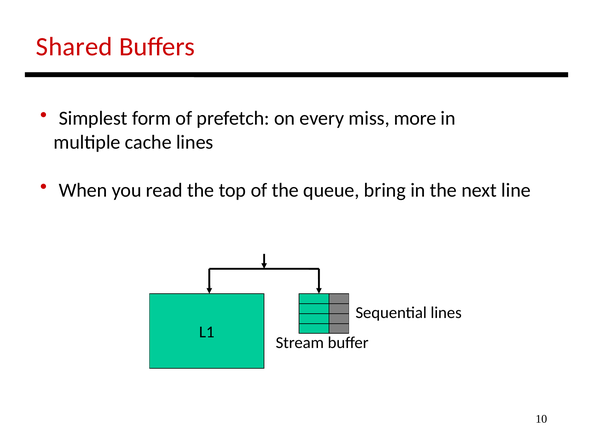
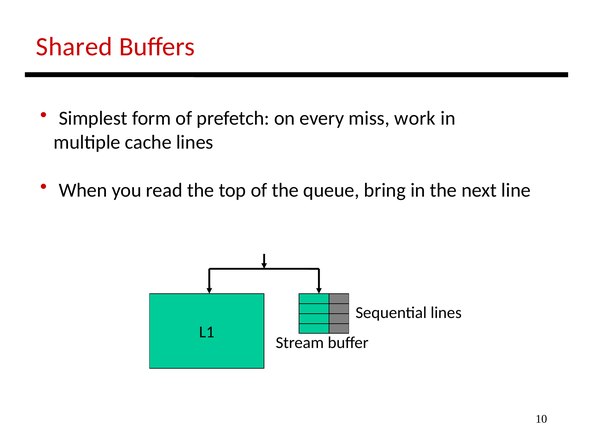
more: more -> work
